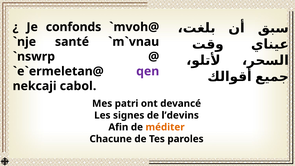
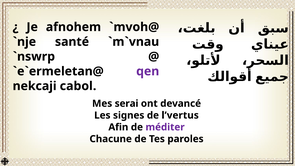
confonds: confonds -> afnohem
patri: patri -> serai
l’devins: l’devins -> l’vertus
méditer colour: orange -> purple
